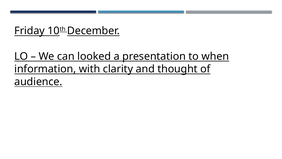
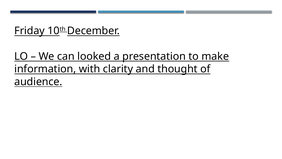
when: when -> make
